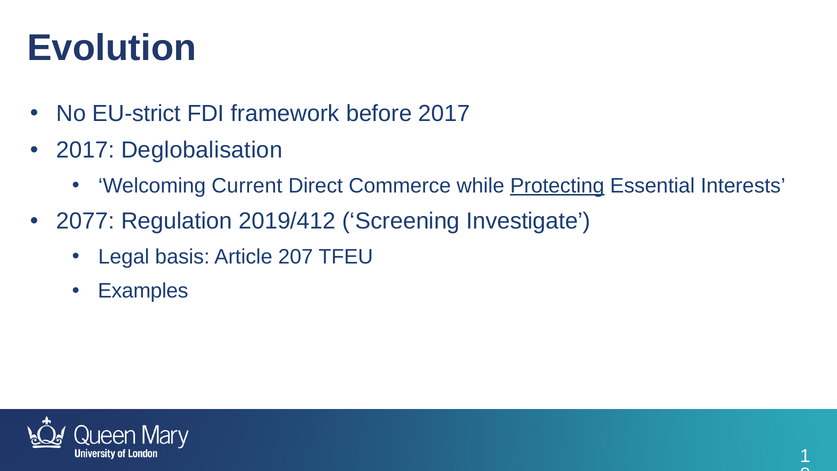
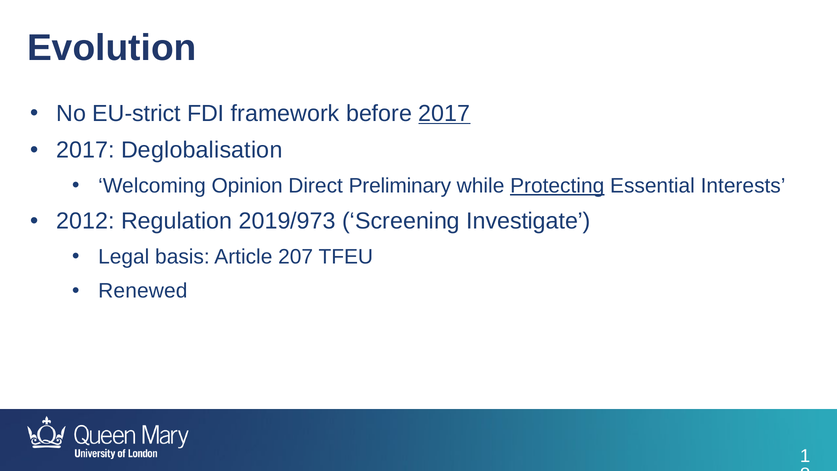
2017 at (444, 113) underline: none -> present
Current: Current -> Opinion
Commerce: Commerce -> Preliminary
2077: 2077 -> 2012
2019/412: 2019/412 -> 2019/973
Examples: Examples -> Renewed
